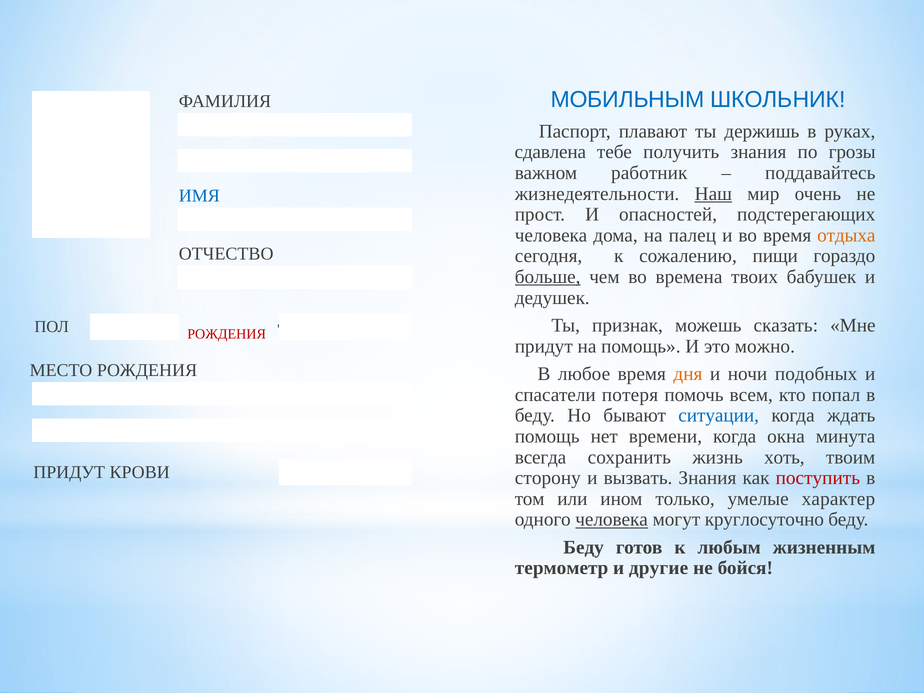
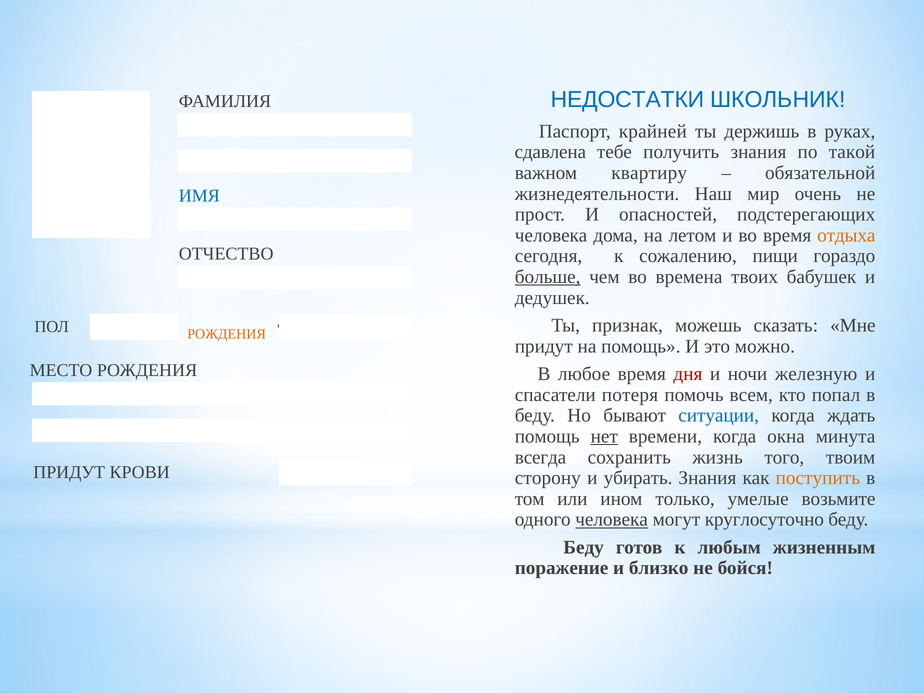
МОБИЛЬНЫМ: МОБИЛЬНЫМ -> НЕДОСТАТКИ
плавают: плавают -> крайней
грозы: грозы -> такой
работник: работник -> квартиру
поддавайтесь: поддавайтесь -> обязательной
Наш underline: present -> none
палец: палец -> летом
РОЖДЕНИЯ at (227, 334) colour: red -> orange
дня colour: orange -> red
подобных: подобных -> железную
нет underline: none -> present
хоть: хоть -> того
вызвать: вызвать -> убирать
поступить colour: red -> orange
характер: характер -> возьмите
термометр: термометр -> поражение
другие: другие -> близко
